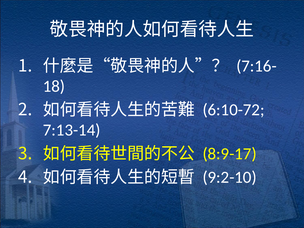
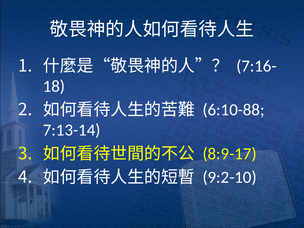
6:10-72: 6:10-72 -> 6:10-88
